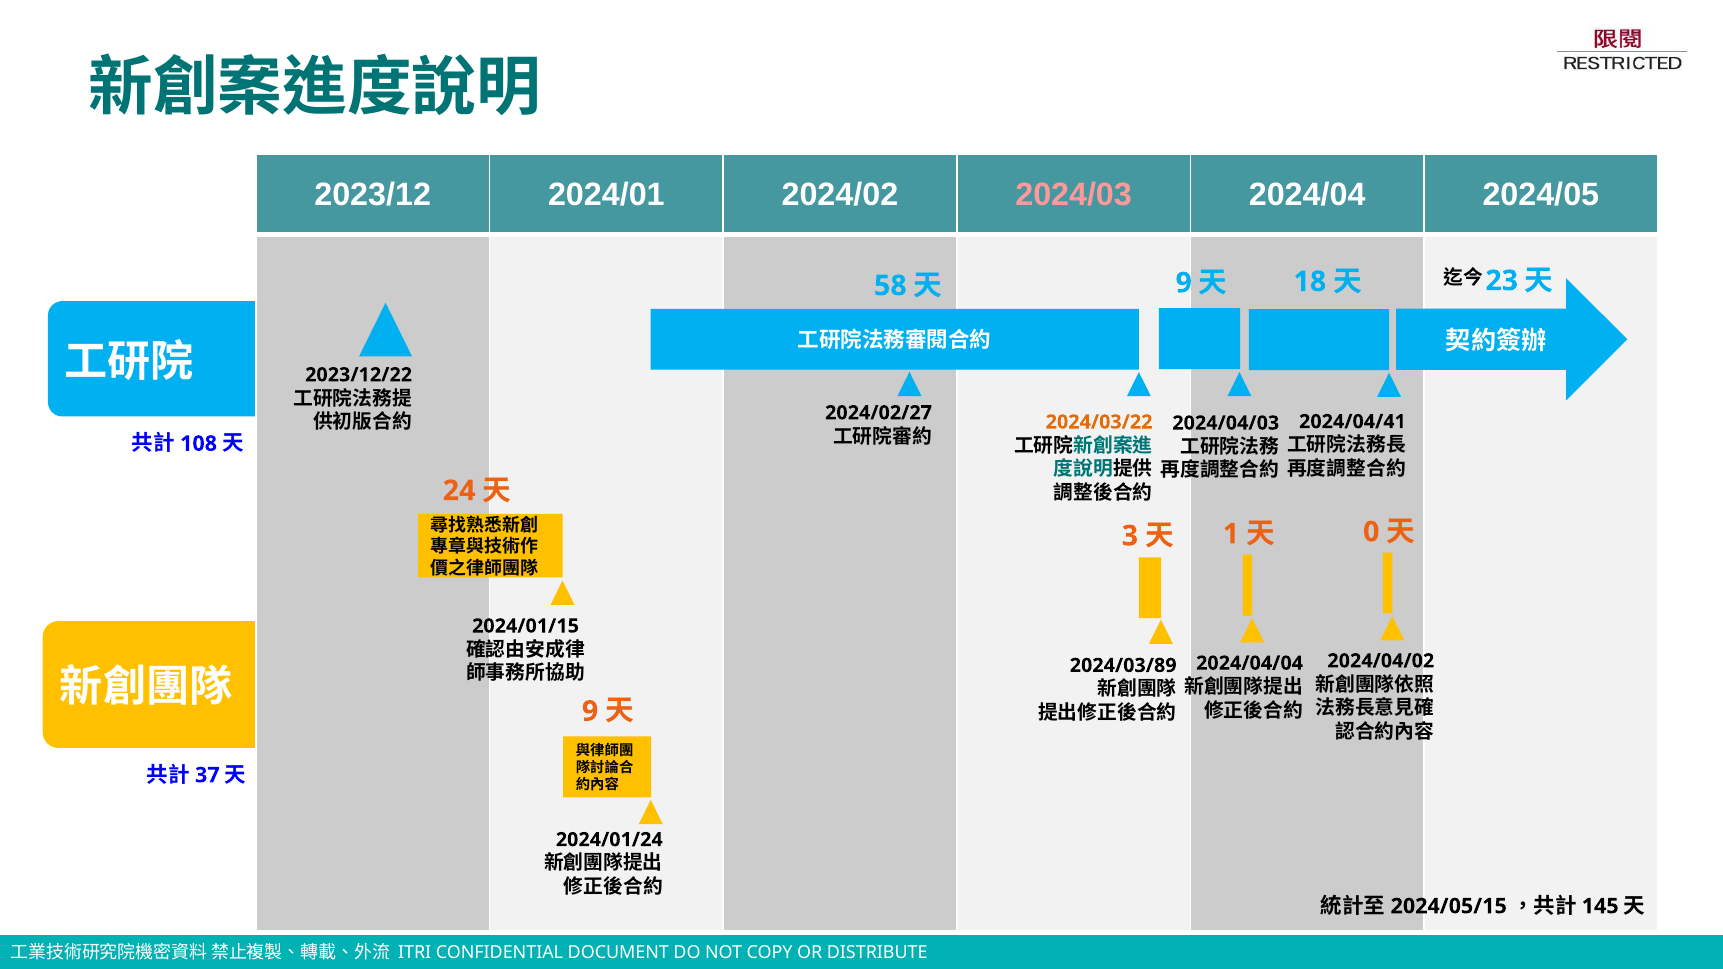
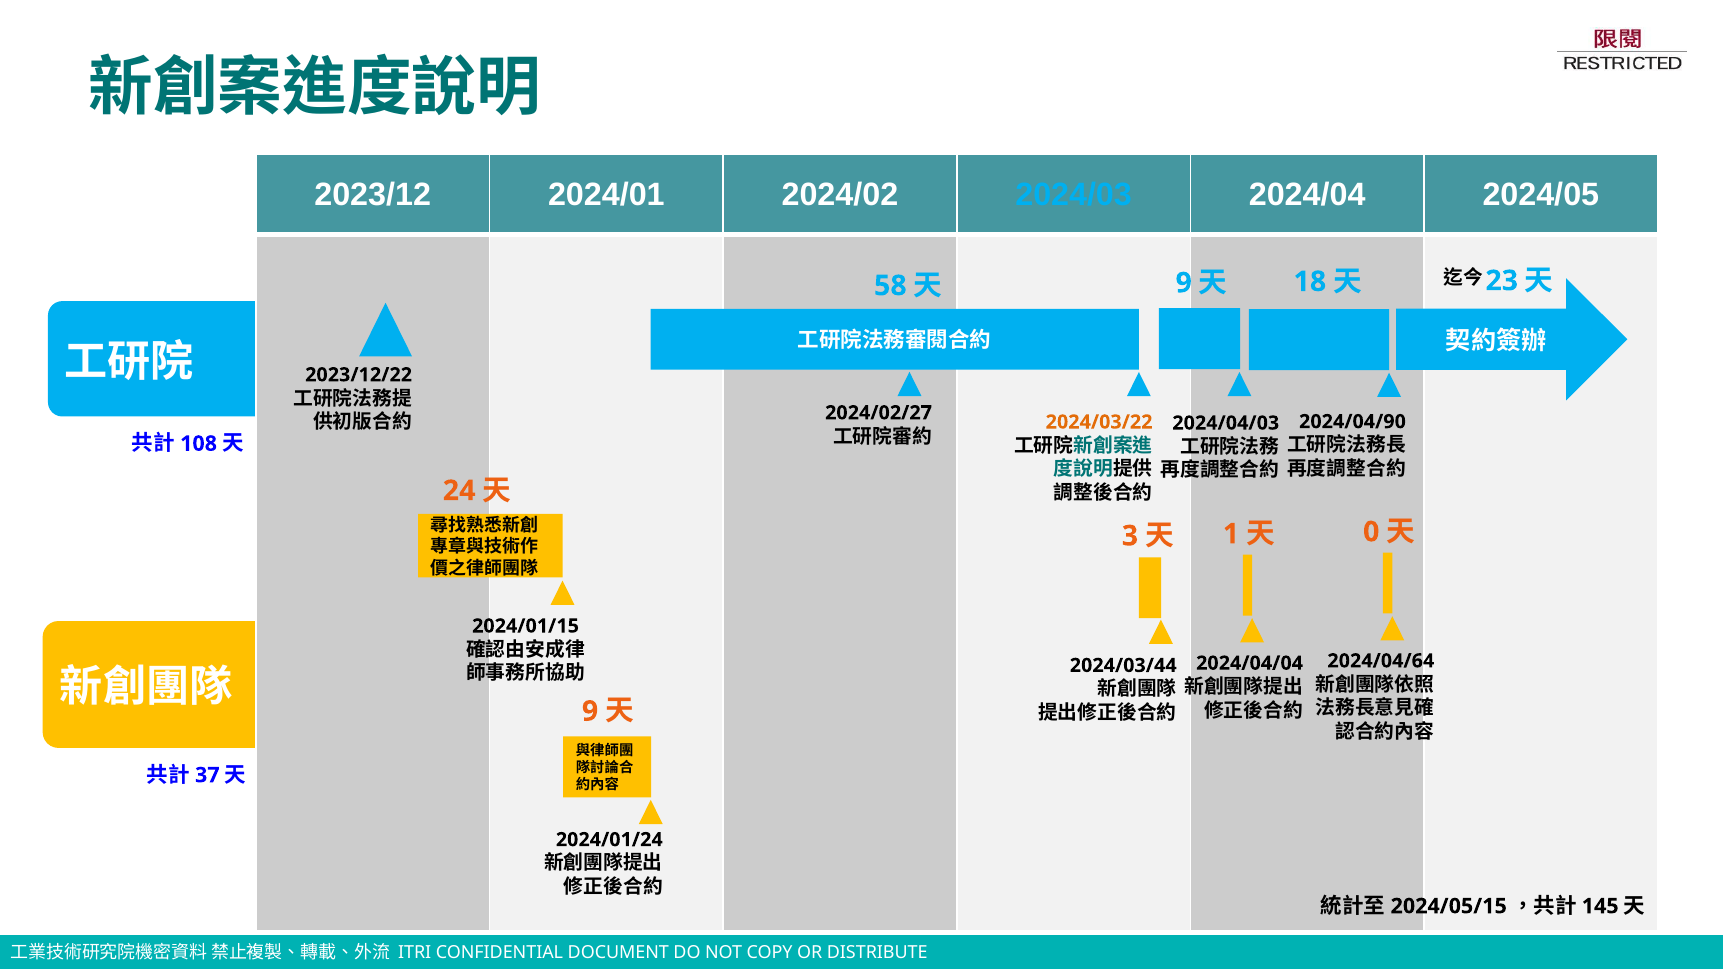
2024/03 colour: pink -> light blue
2024/04/41: 2024/04/41 -> 2024/04/90
2024/04/02: 2024/04/02 -> 2024/04/64
2024/03/89: 2024/03/89 -> 2024/03/44
